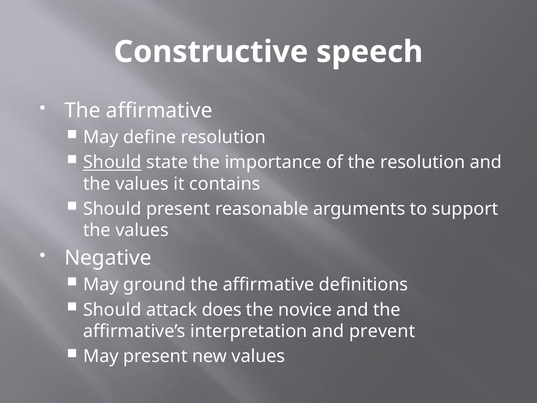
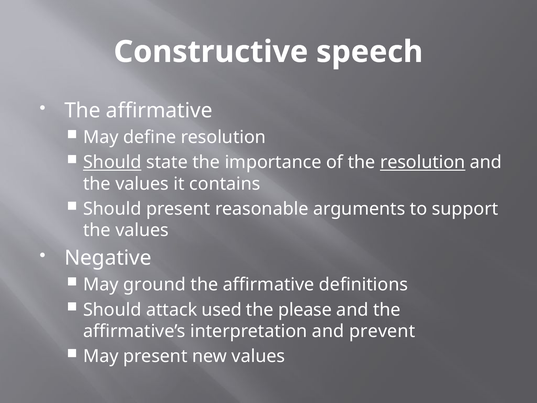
resolution at (423, 162) underline: none -> present
does: does -> used
novice: novice -> please
